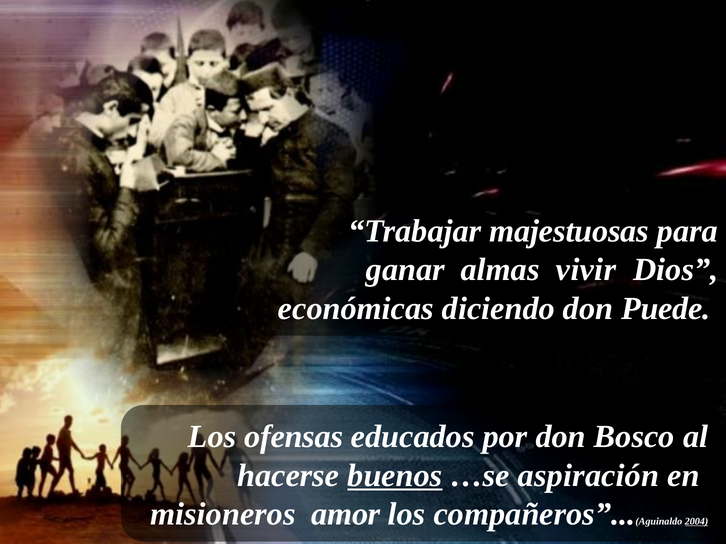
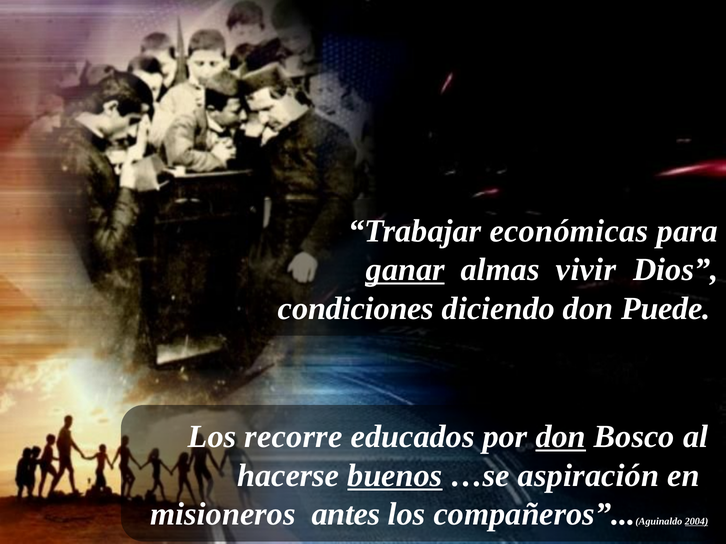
majestuosas: majestuosas -> económicas
ganar underline: none -> present
económicas: económicas -> condiciones
ofensas: ofensas -> recorre
don at (561, 437) underline: none -> present
amor: amor -> antes
